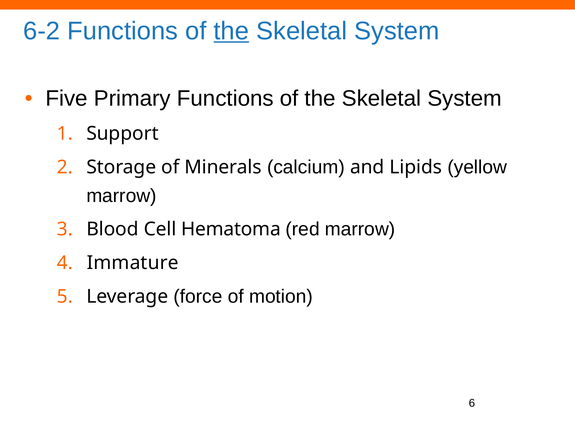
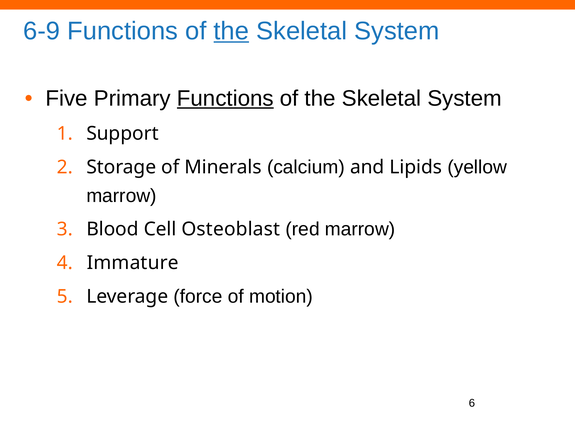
6-2: 6-2 -> 6-9
Functions at (225, 98) underline: none -> present
Hematoma: Hematoma -> Osteoblast
